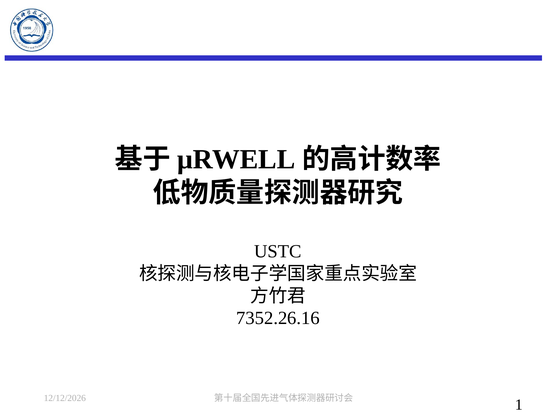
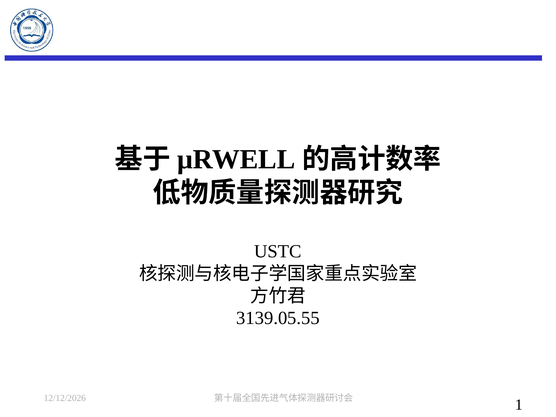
7352.26.16: 7352.26.16 -> 3139.05.55
